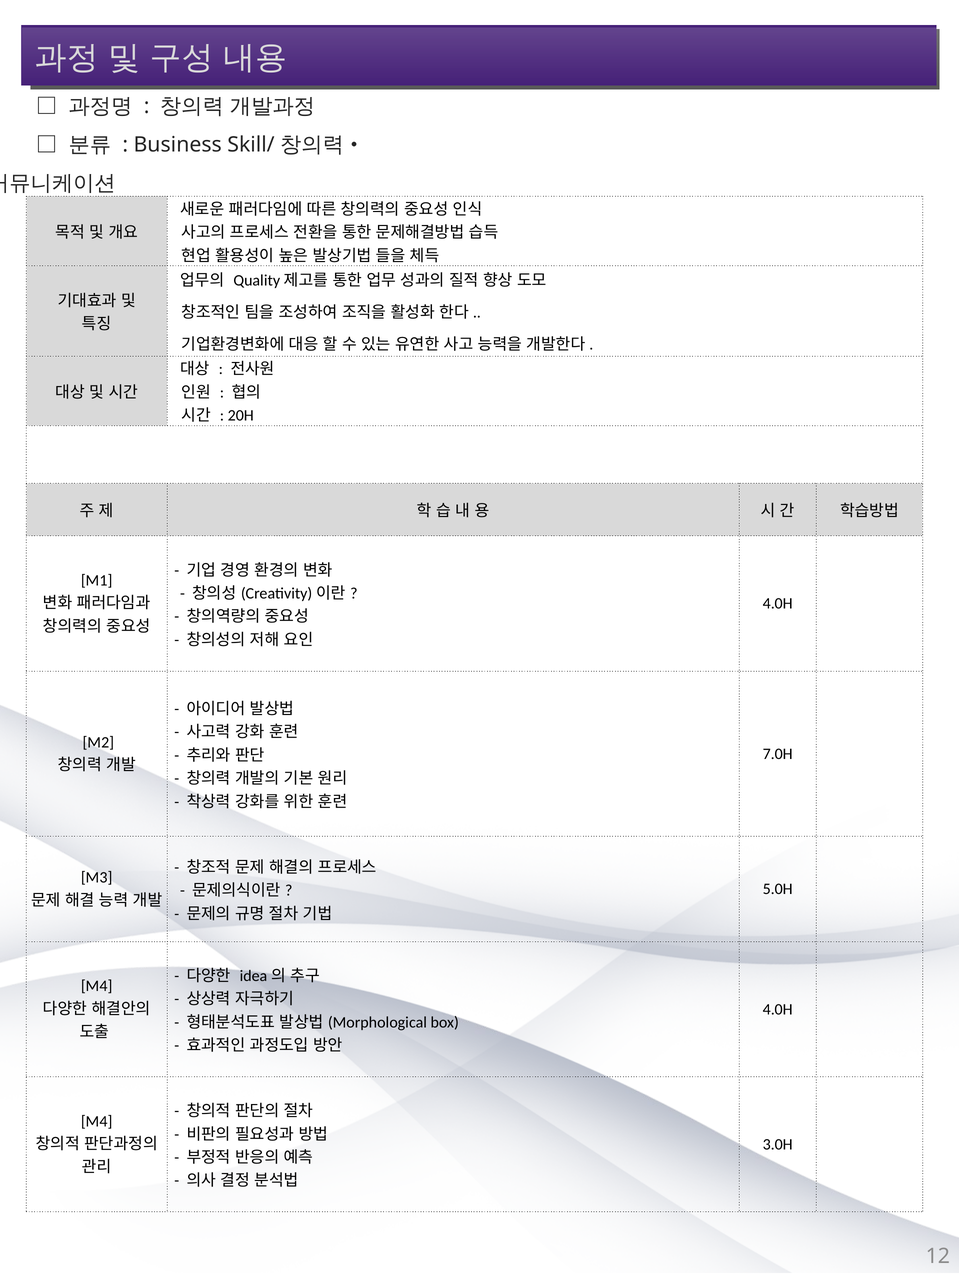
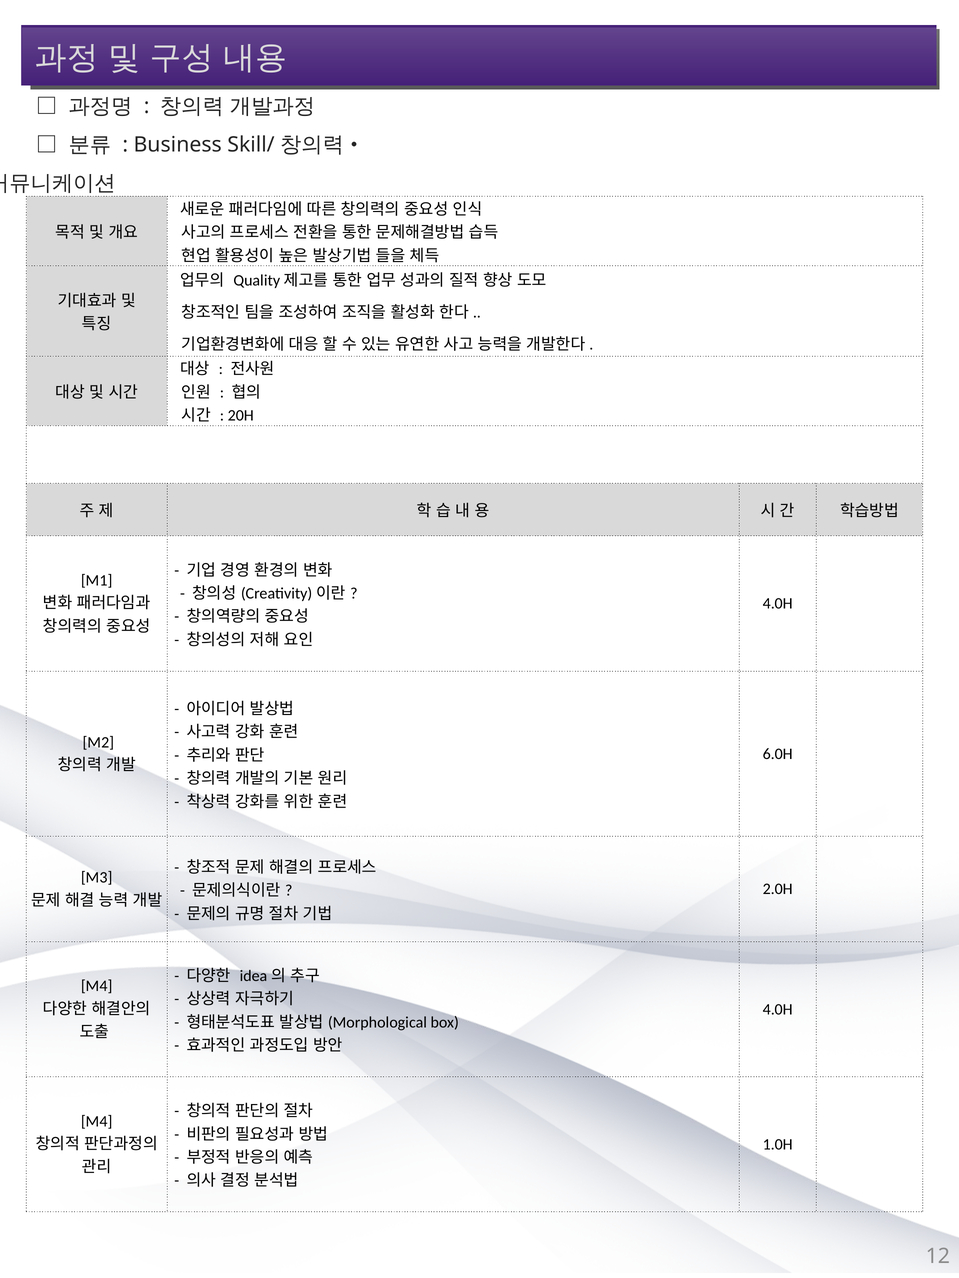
7.0H: 7.0H -> 6.0H
5.0H: 5.0H -> 2.0H
3.0H: 3.0H -> 1.0H
